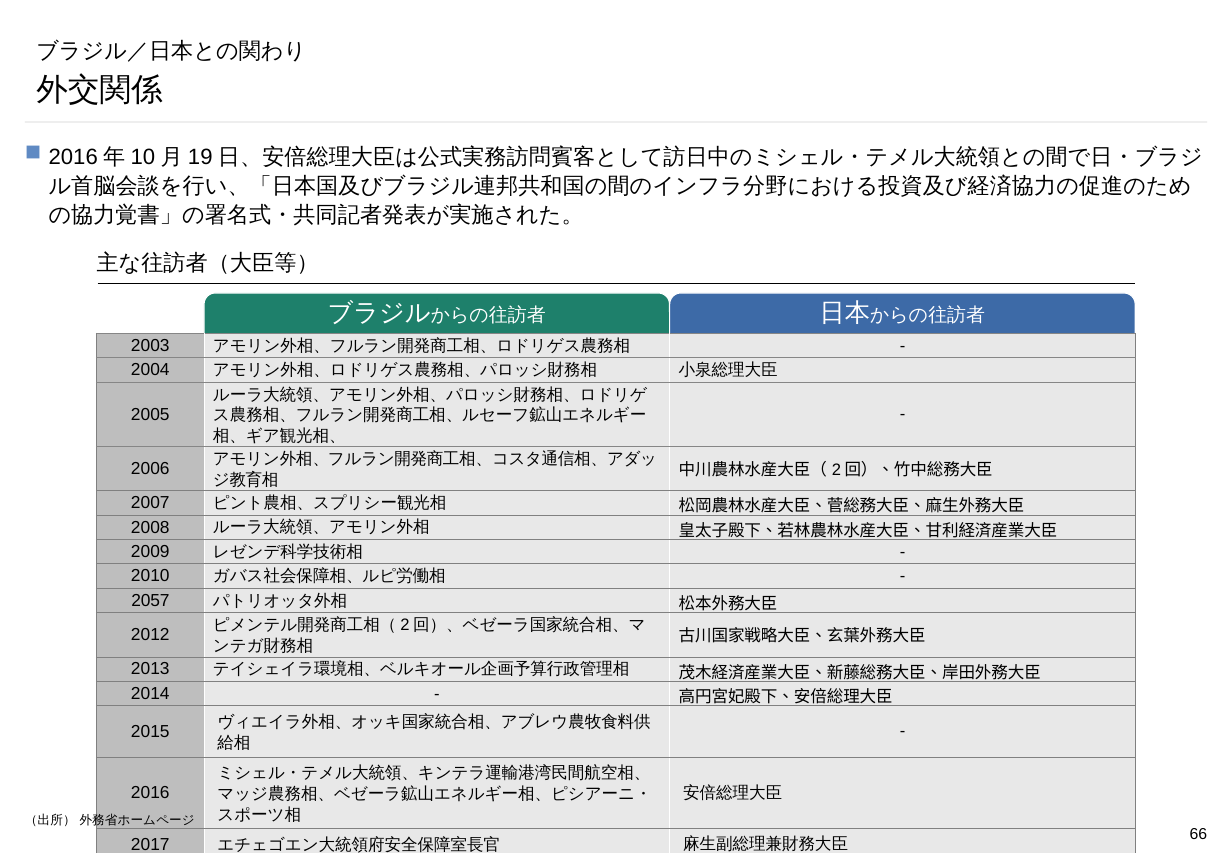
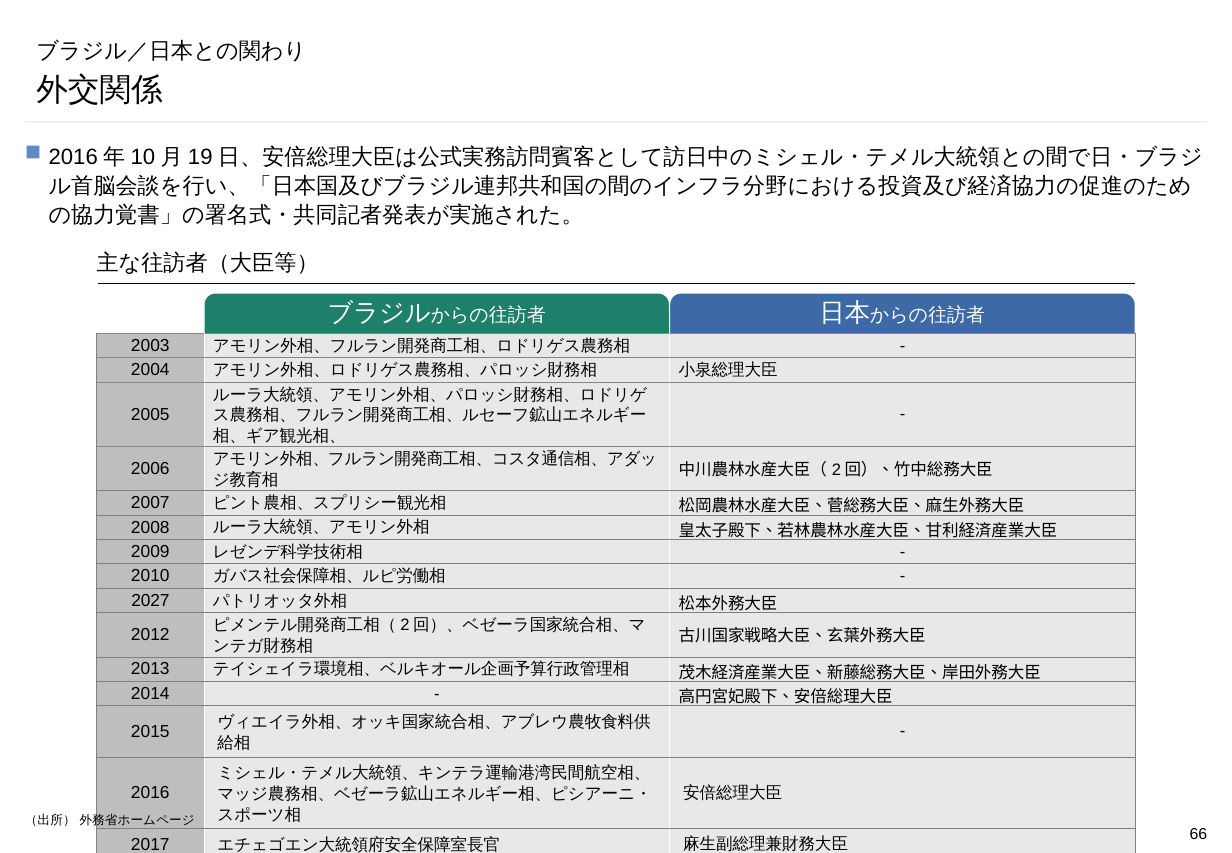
2057: 2057 -> 2027
